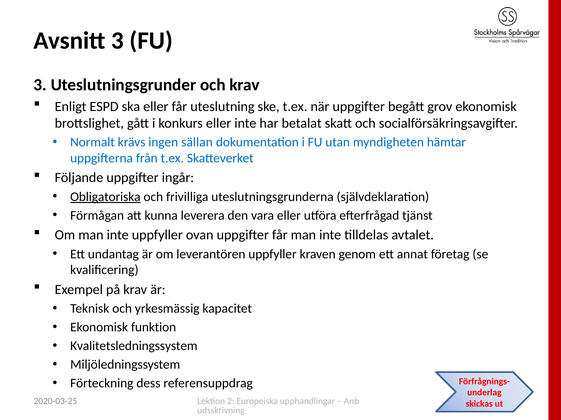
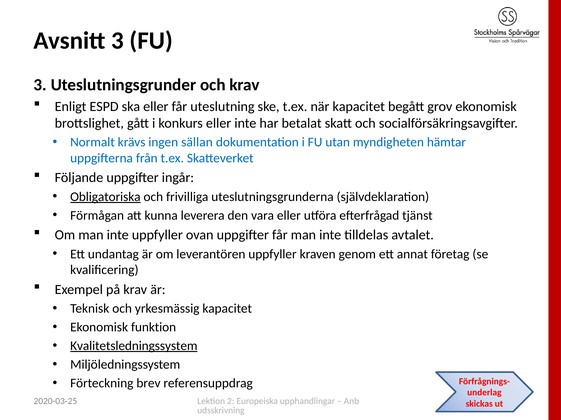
när uppgifter: uppgifter -> kapacitet
Kvalitetsledningssystem underline: none -> present
dess: dess -> brev
